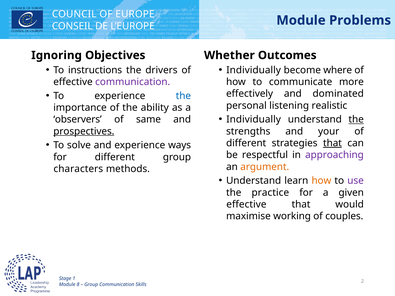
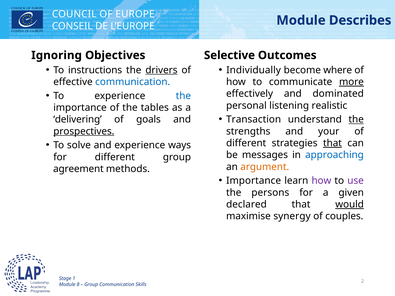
Problems: Problems -> Describes
Whether: Whether -> Selective
drivers underline: none -> present
communication at (133, 82) colour: purple -> blue
more underline: none -> present
ability: ability -> tables
Individually at (254, 120): Individually -> Transaction
observers: observers -> delivering
same: same -> goals
respectful: respectful -> messages
approaching colour: purple -> blue
characters: characters -> agreement
Understand at (254, 181): Understand -> Importance
how at (321, 181) colour: orange -> purple
practice: practice -> persons
effective at (246, 205): effective -> declared
would underline: none -> present
working: working -> synergy
